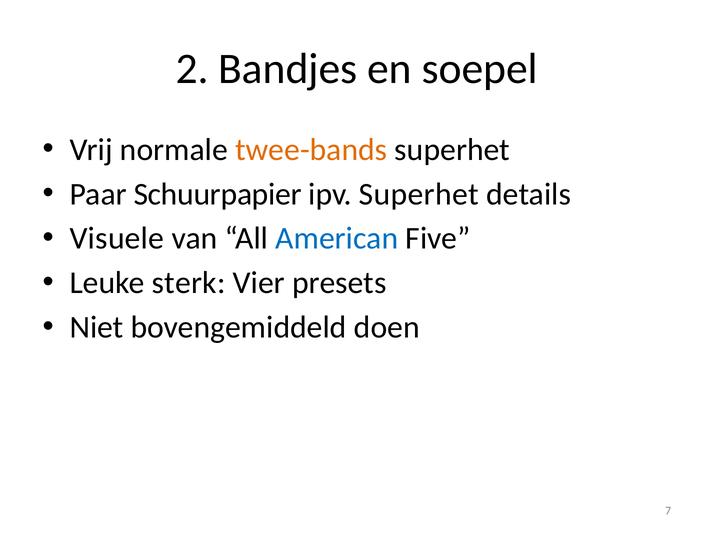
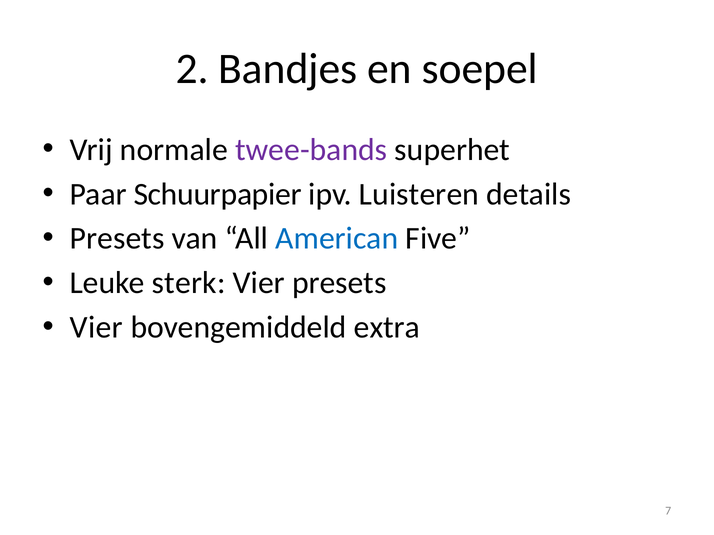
twee-bands colour: orange -> purple
ipv Superhet: Superhet -> Luisteren
Visuele at (117, 239): Visuele -> Presets
Niet at (97, 328): Niet -> Vier
doen: doen -> extra
